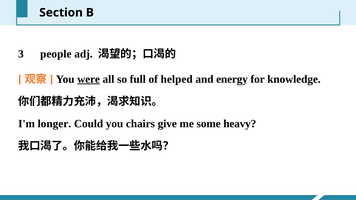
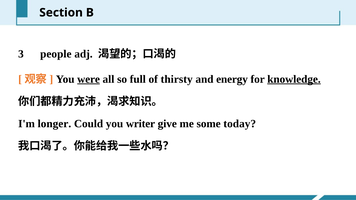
helped: helped -> thirsty
knowledge underline: none -> present
chairs: chairs -> writer
heavy: heavy -> today
